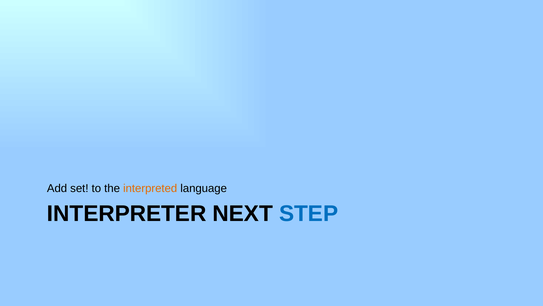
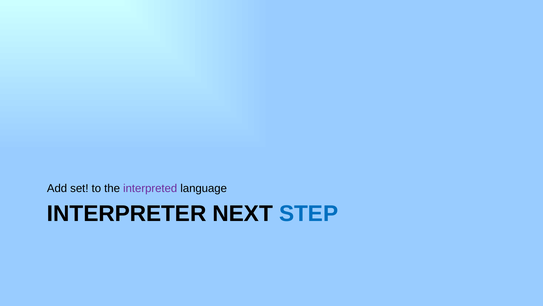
interpreted colour: orange -> purple
